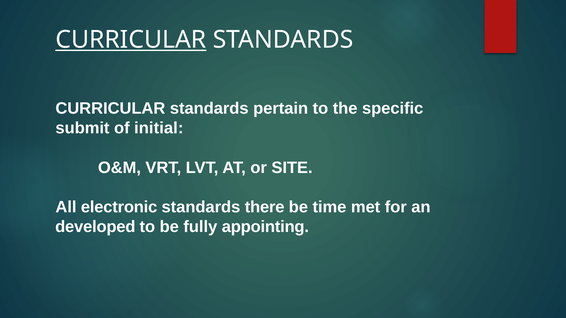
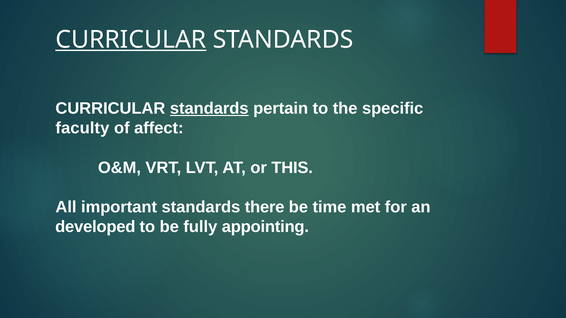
standards at (209, 108) underline: none -> present
submit: submit -> faculty
initial: initial -> affect
SITE: SITE -> THIS
electronic: electronic -> important
